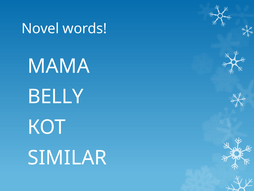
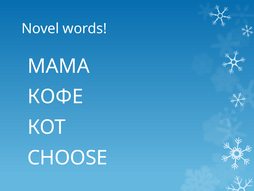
BELLY: BELLY -> КОФЕ
SIMILAR: SIMILAR -> CHOOSE
